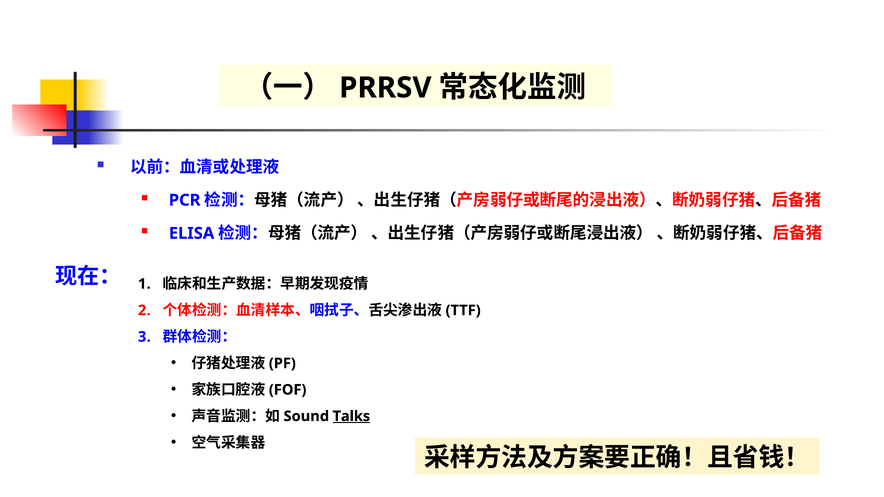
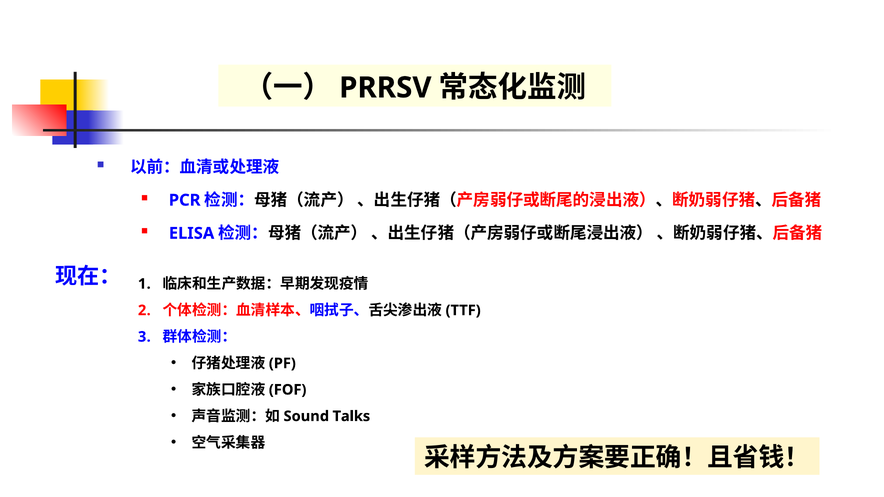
Talks underline: present -> none
